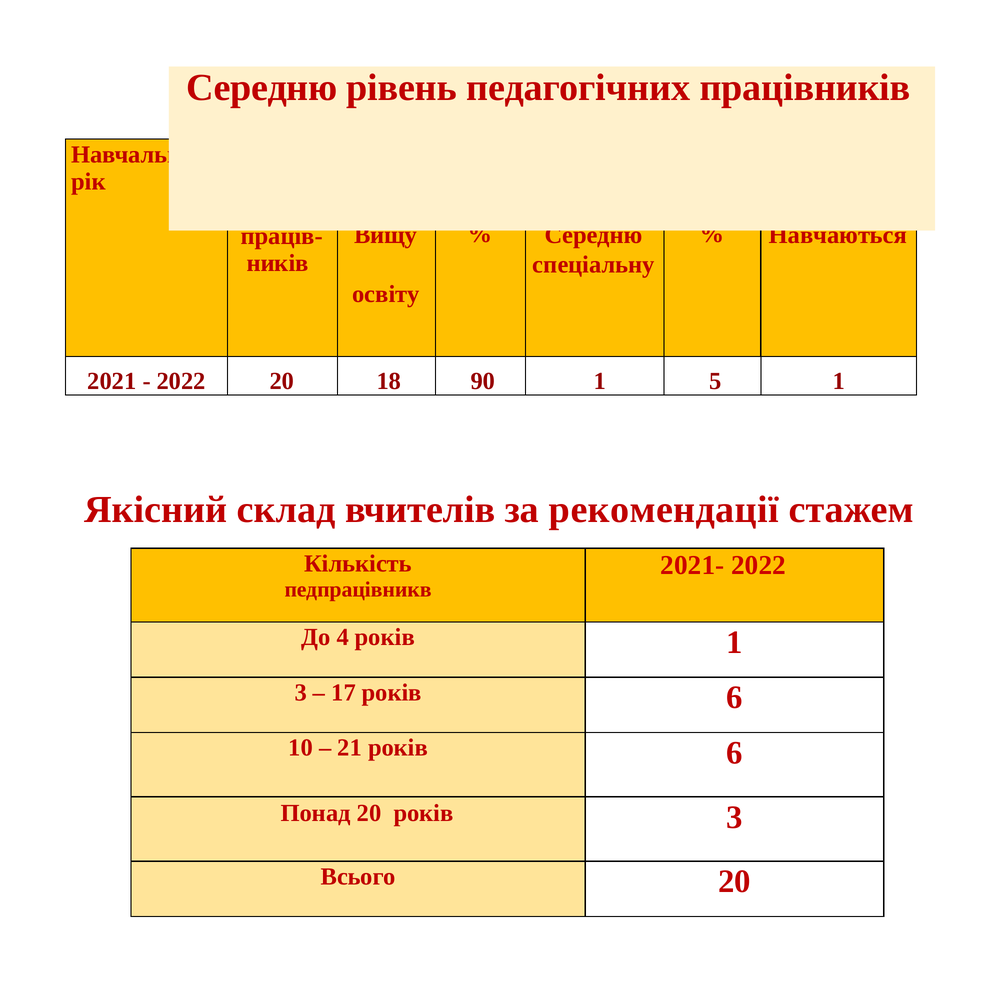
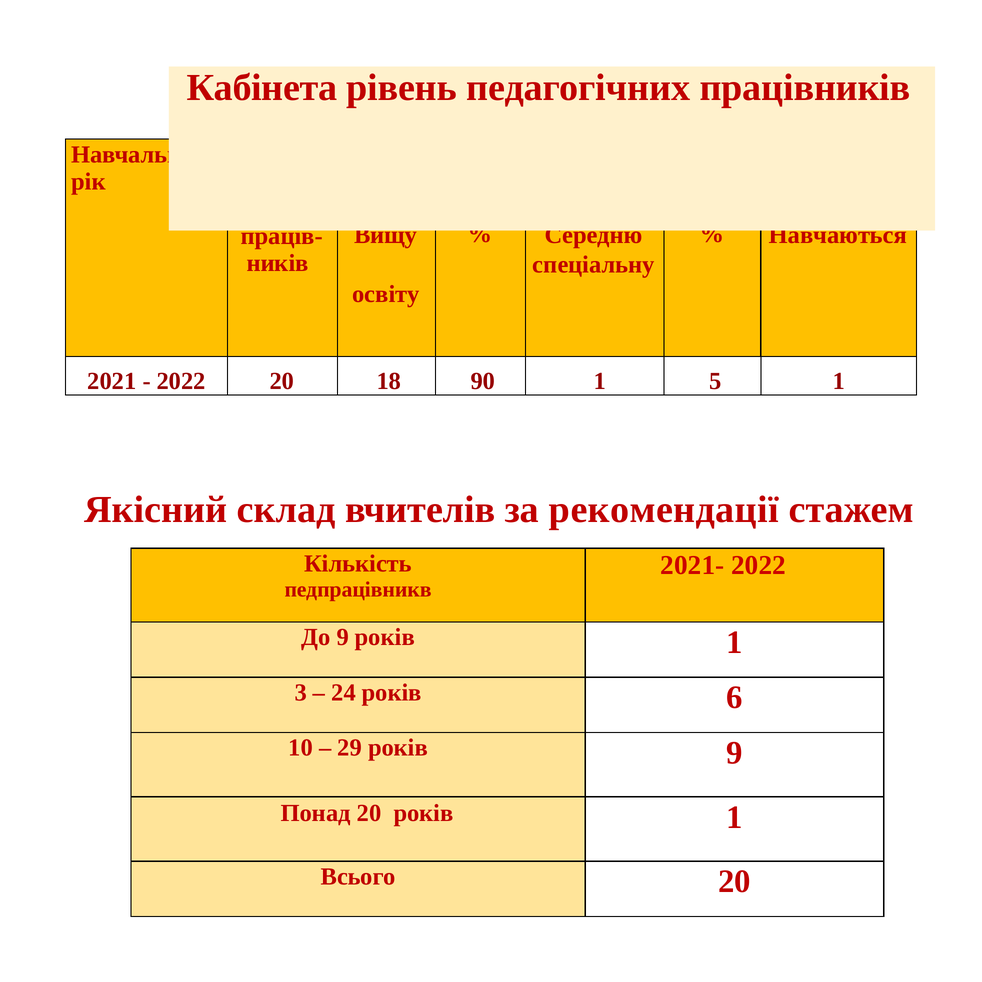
Середню at (262, 88): Середню -> Кабінета
До 4: 4 -> 9
17: 17 -> 24
21: 21 -> 29
6 at (735, 753): 6 -> 9
20 років 3: 3 -> 1
